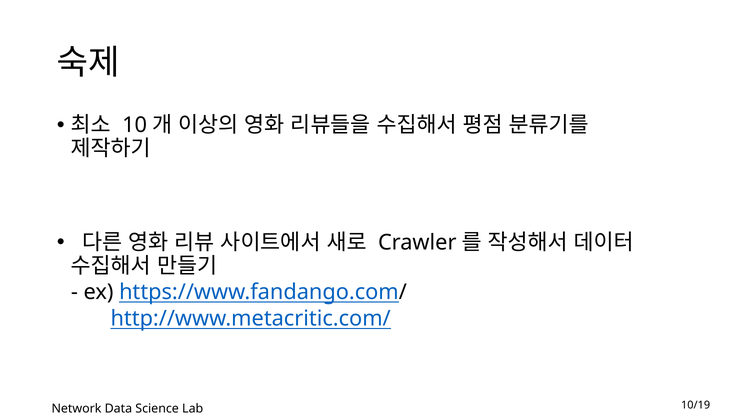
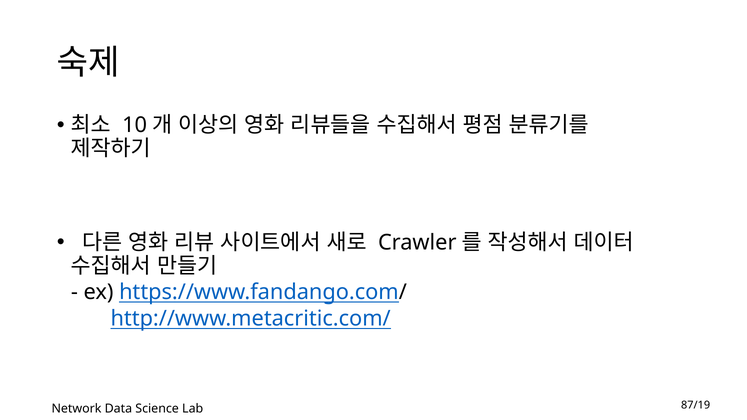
10/19: 10/19 -> 87/19
